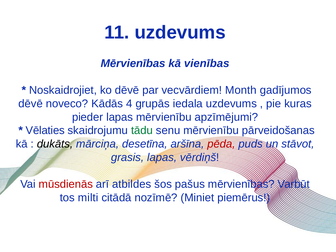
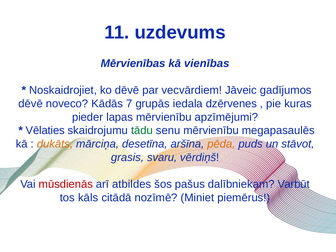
Month: Month -> Jāveic
4: 4 -> 7
iedala uzdevums: uzdevums -> dzērvenes
pārveidošanas: pārveidošanas -> megapasaulēs
dukāts colour: black -> orange
pēda colour: red -> orange
grasis lapas: lapas -> svaru
pašus mērvienības: mērvienības -> dalībniekam
milti: milti -> kāls
